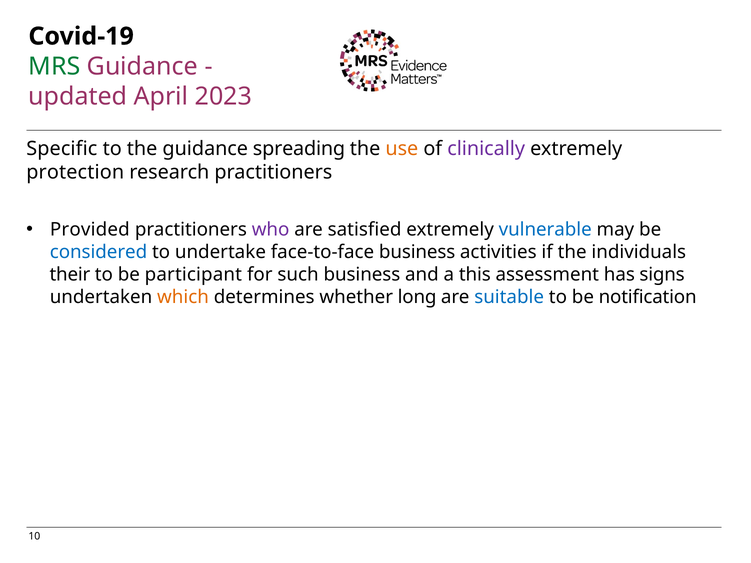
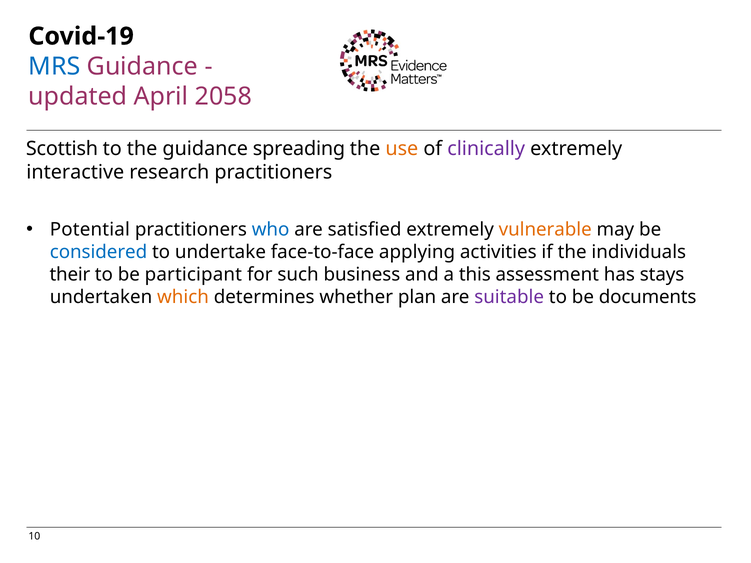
MRS colour: green -> blue
2023: 2023 -> 2058
Specific: Specific -> Scottish
protection: protection -> interactive
Provided: Provided -> Potential
who colour: purple -> blue
vulnerable colour: blue -> orange
face-to-face business: business -> applying
signs: signs -> stays
long: long -> plan
suitable colour: blue -> purple
notification: notification -> documents
